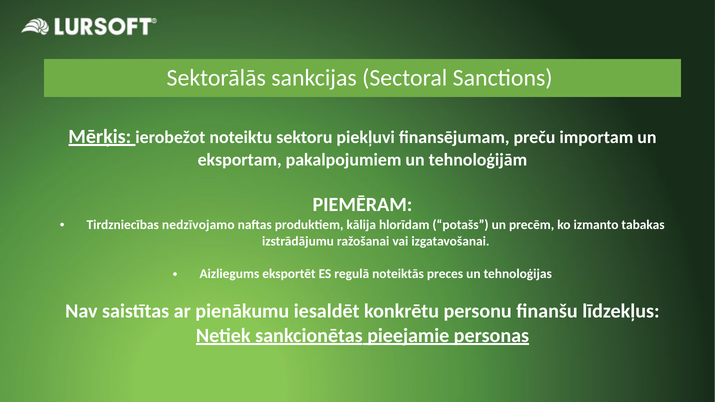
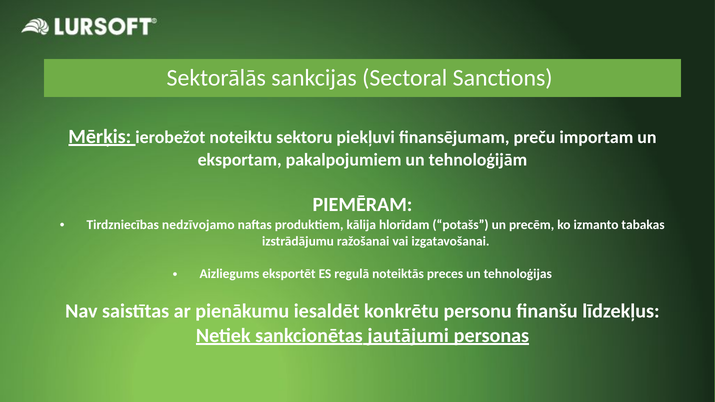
pieejamie: pieejamie -> jautājumi
